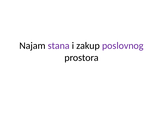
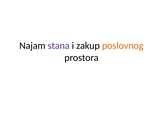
poslovnog colour: purple -> orange
